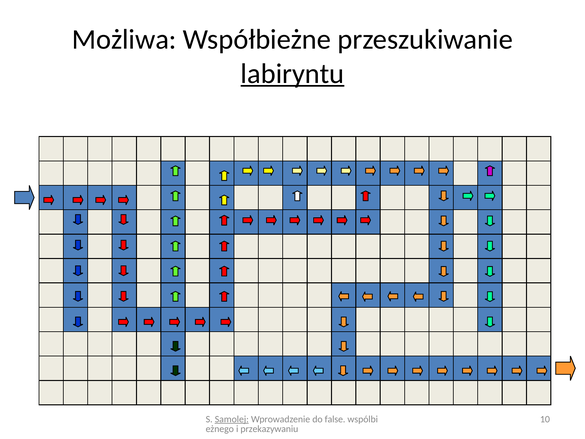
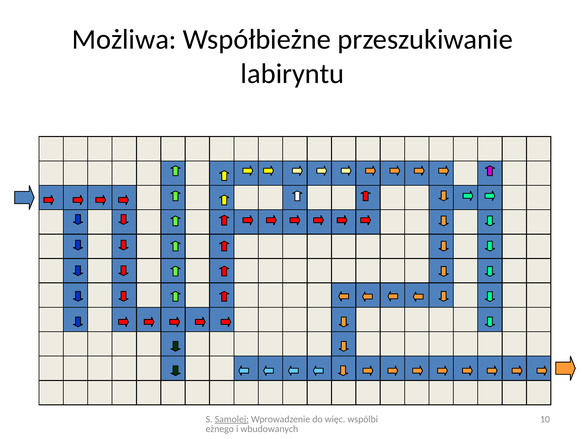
labiryntu underline: present -> none
false: false -> więc
przekazywaniu: przekazywaniu -> wbudowanych
